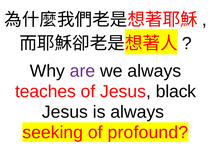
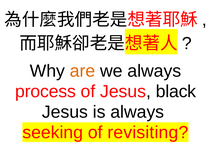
are colour: purple -> orange
teaches: teaches -> process
profound: profound -> revisiting
